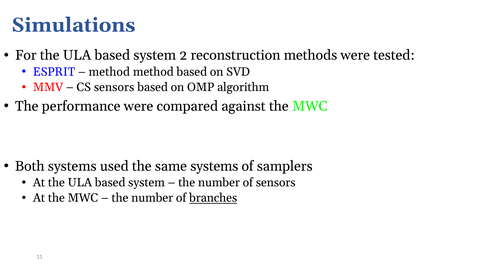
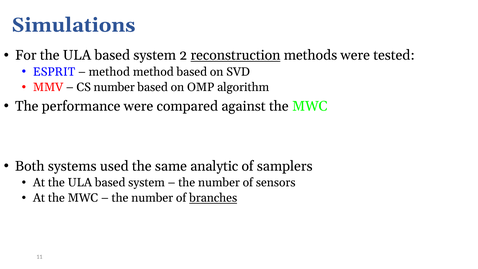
reconstruction underline: none -> present
CS sensors: sensors -> number
same systems: systems -> analytic
